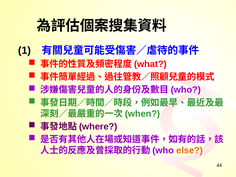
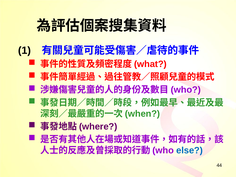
else colour: orange -> blue
